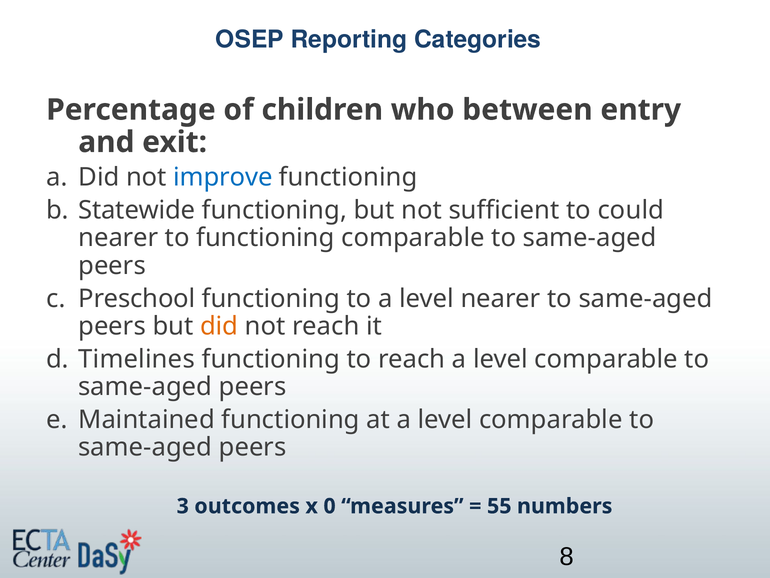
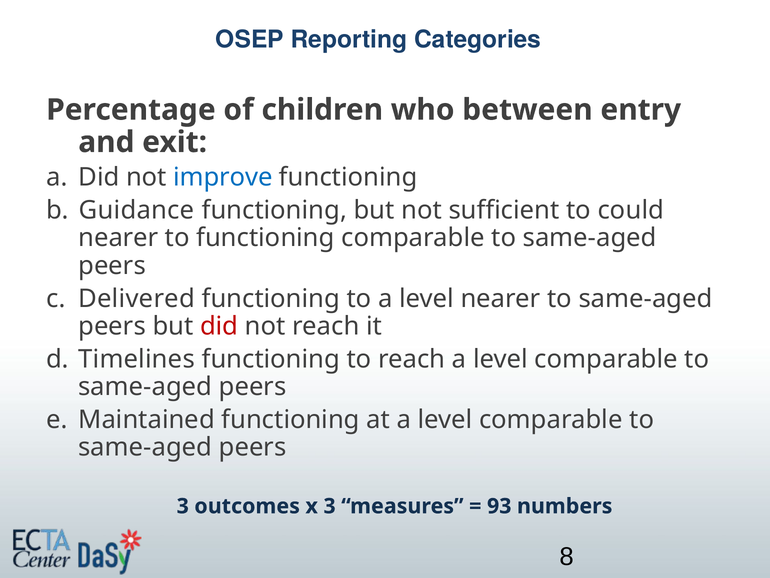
Statewide: Statewide -> Guidance
Preschool: Preschool -> Delivered
did at (219, 326) colour: orange -> red
x 0: 0 -> 3
55: 55 -> 93
